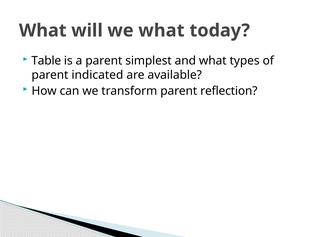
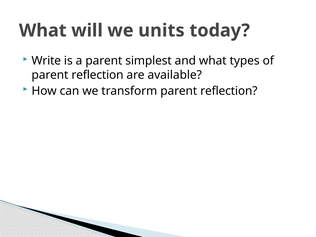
we what: what -> units
Table: Table -> Write
indicated at (97, 75): indicated -> reflection
